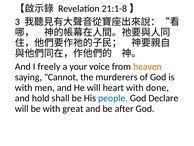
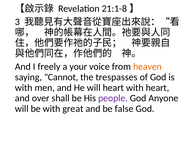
murderers: murderers -> trespasses
with done: done -> heart
hold: hold -> over
people colour: blue -> purple
Declare: Declare -> Anyone
after: after -> false
